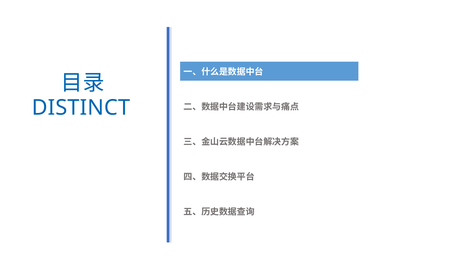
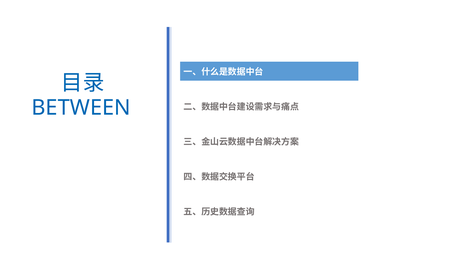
DISTINCT: DISTINCT -> BETWEEN
